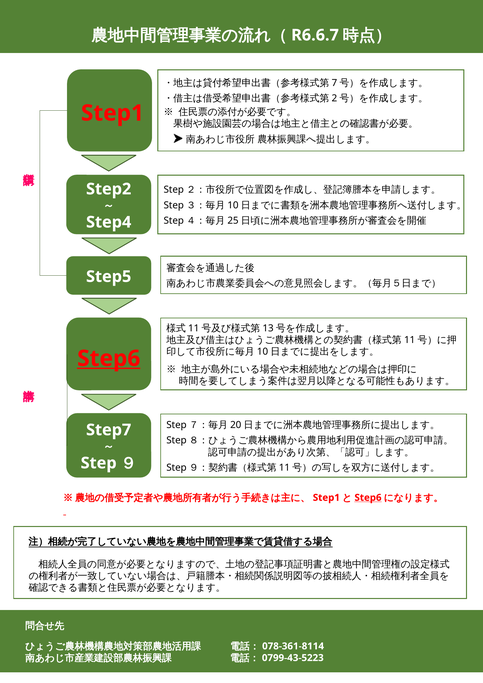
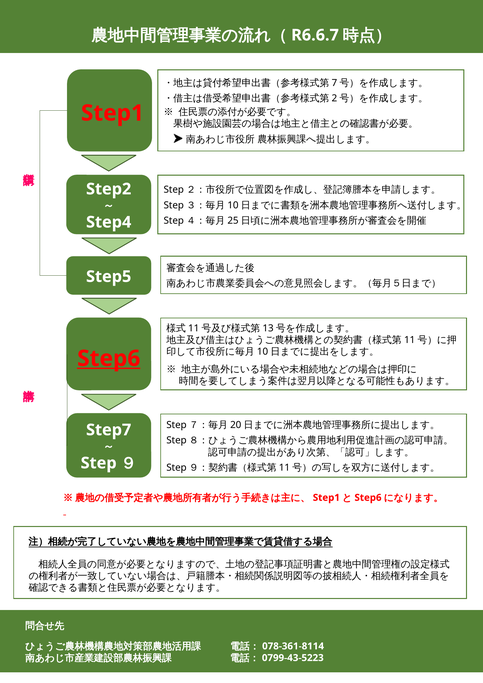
Step6 at (368, 498) underline: present -> none
